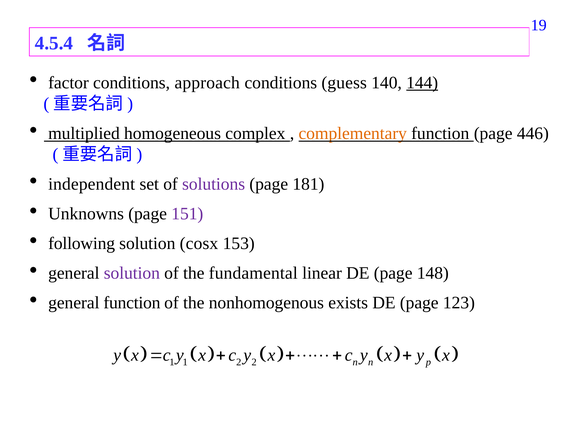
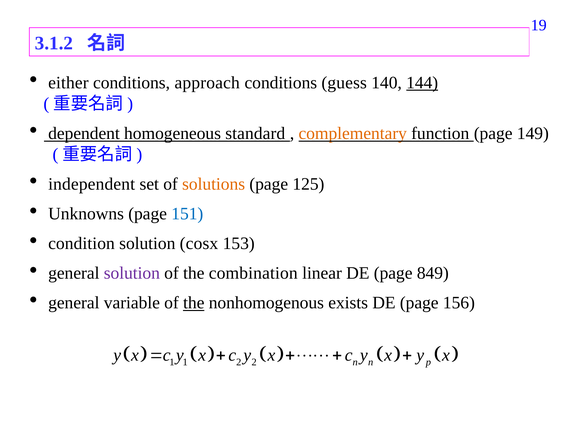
4.5.4: 4.5.4 -> 3.1.2
factor: factor -> either
multiplied: multiplied -> dependent
complex: complex -> standard
446: 446 -> 149
solutions colour: purple -> orange
181: 181 -> 125
151 colour: purple -> blue
following: following -> condition
fundamental: fundamental -> combination
148: 148 -> 849
general function: function -> variable
the at (194, 303) underline: none -> present
123: 123 -> 156
